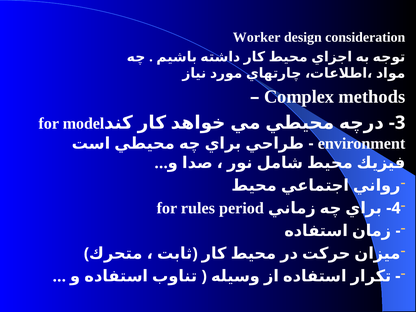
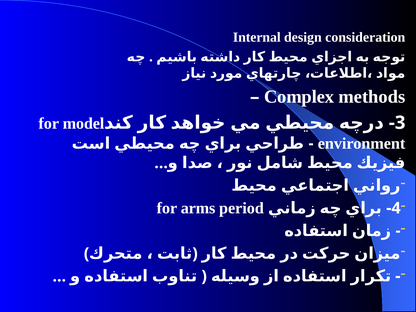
Worker: Worker -> Internal
rules: rules -> arms
